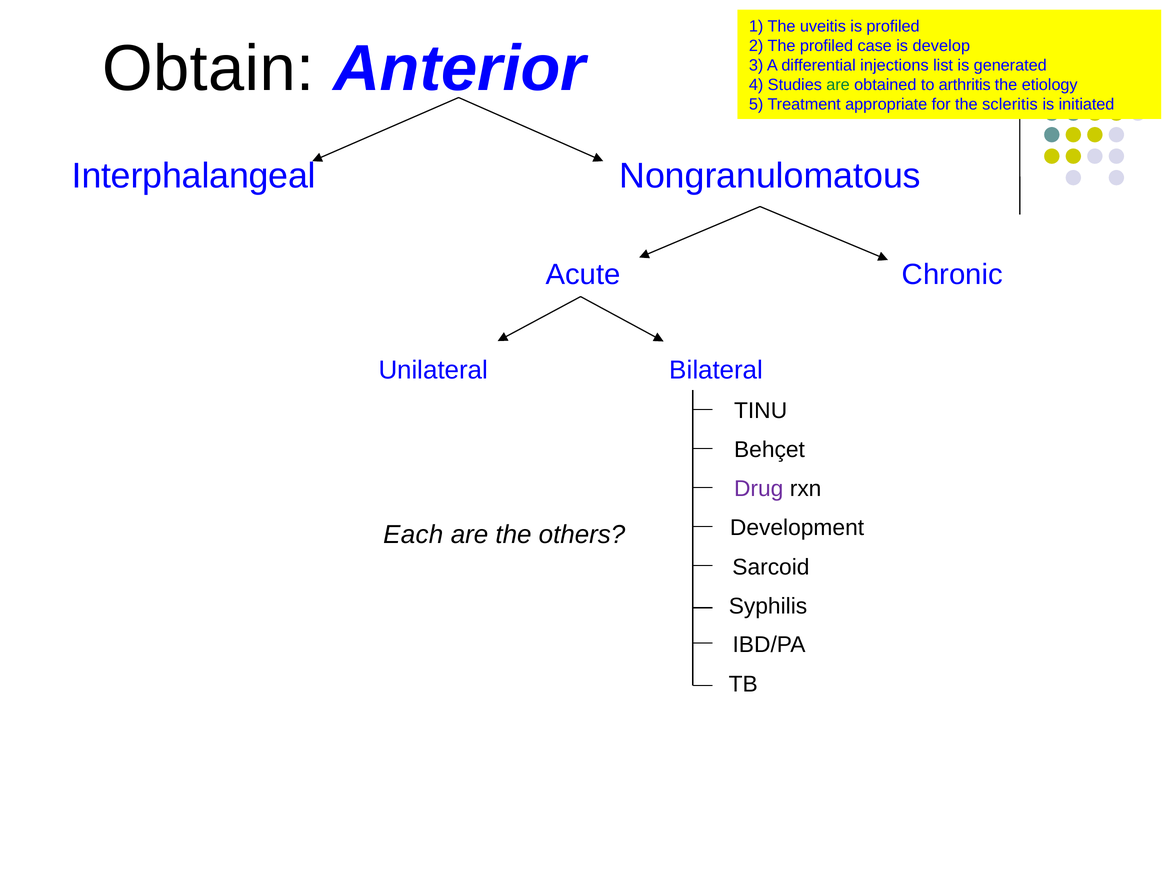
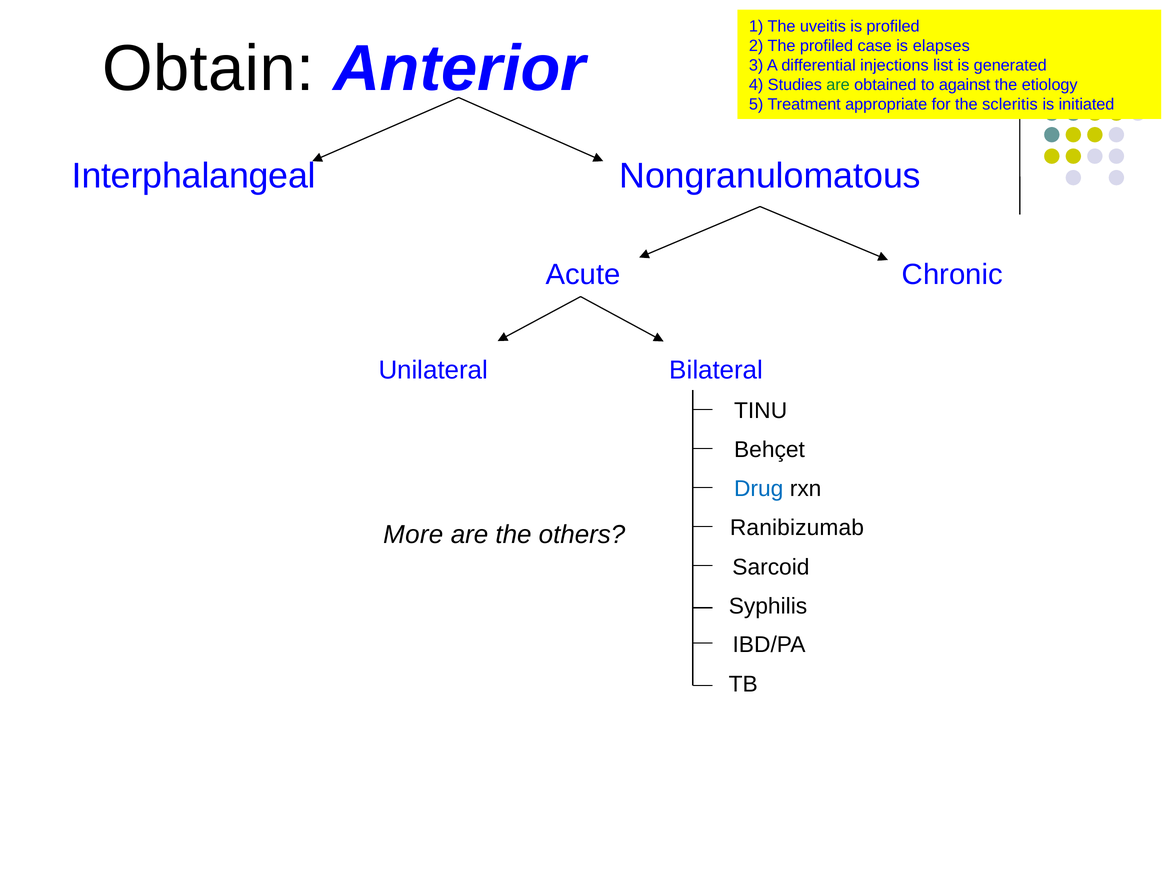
develop: develop -> elapses
arthritis: arthritis -> against
Drug colour: purple -> blue
Development: Development -> Ranibizumab
Each: Each -> More
